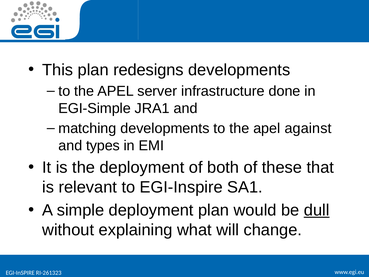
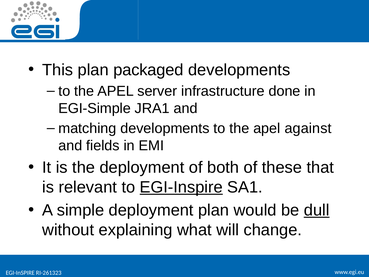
redesigns: redesigns -> packaged
types: types -> fields
EGI-Inspire at (181, 187) underline: none -> present
